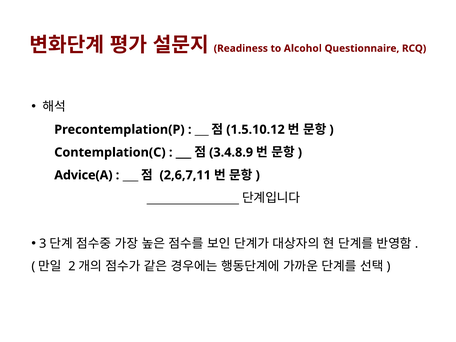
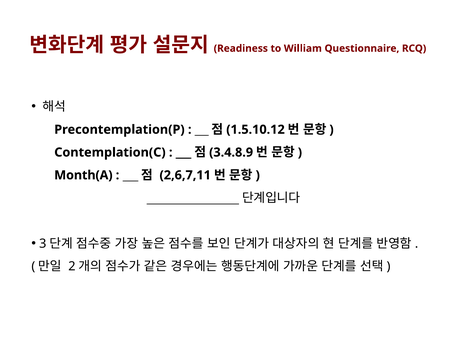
Alcohol: Alcohol -> William
Advice(A: Advice(A -> Month(A
